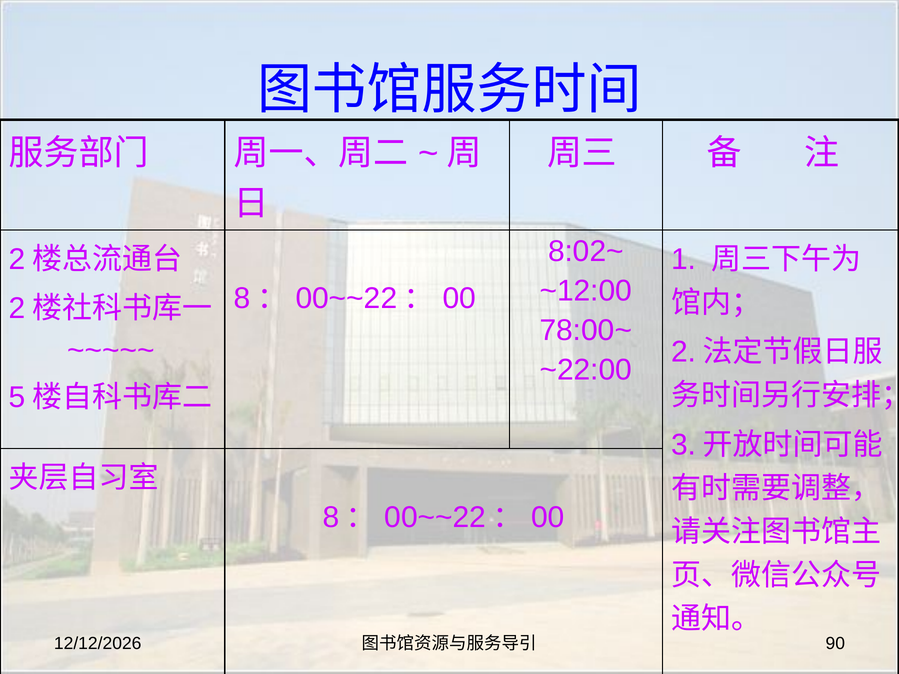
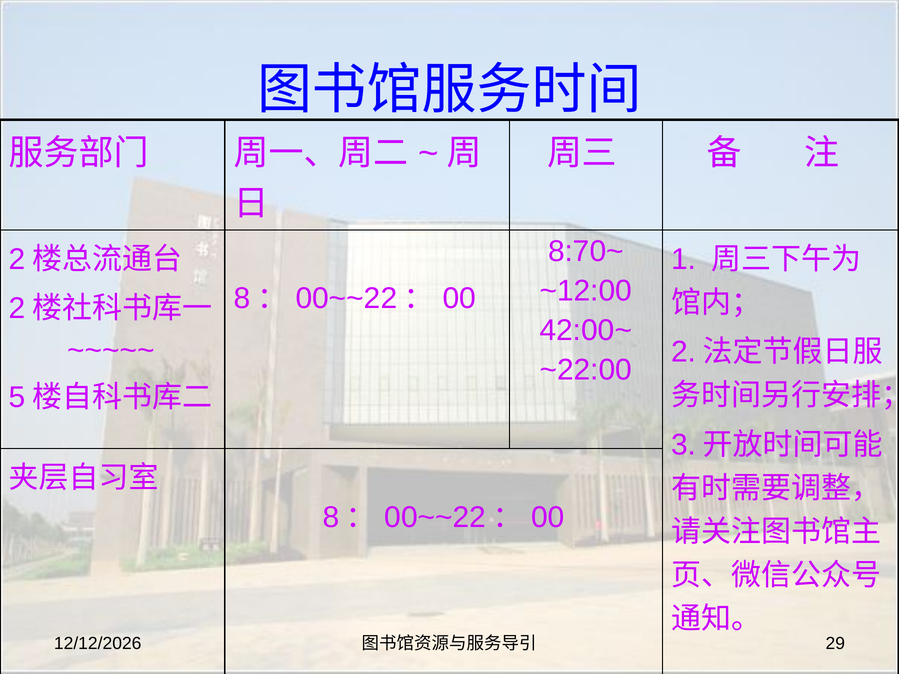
8:02~: 8:02~ -> 8:70~
78:00~: 78:00~ -> 42:00~
90: 90 -> 29
